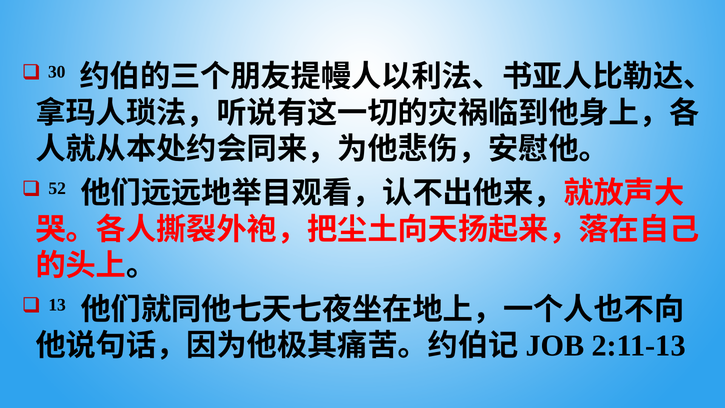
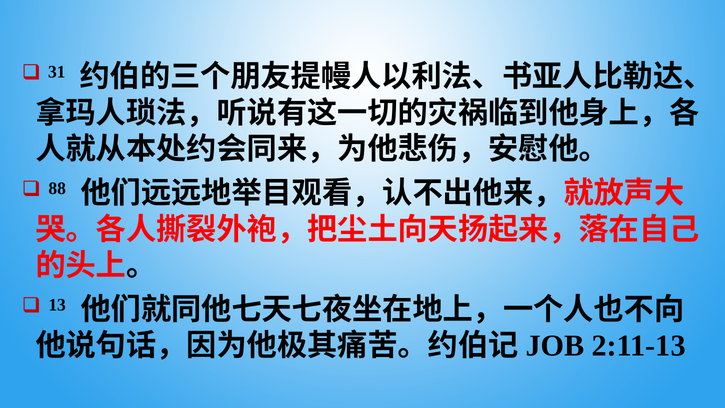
30: 30 -> 31
52: 52 -> 88
